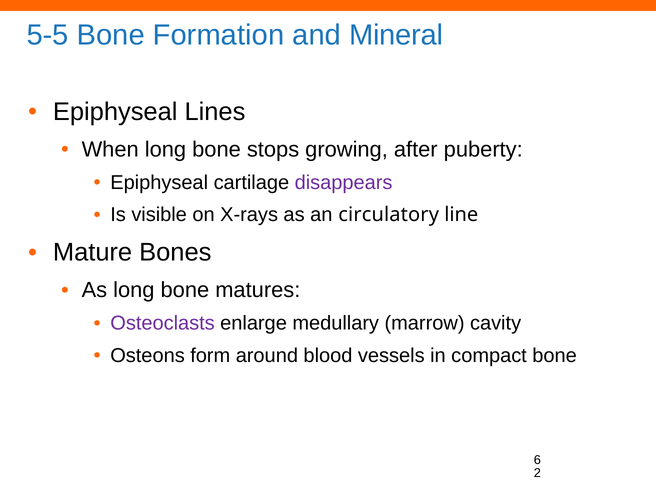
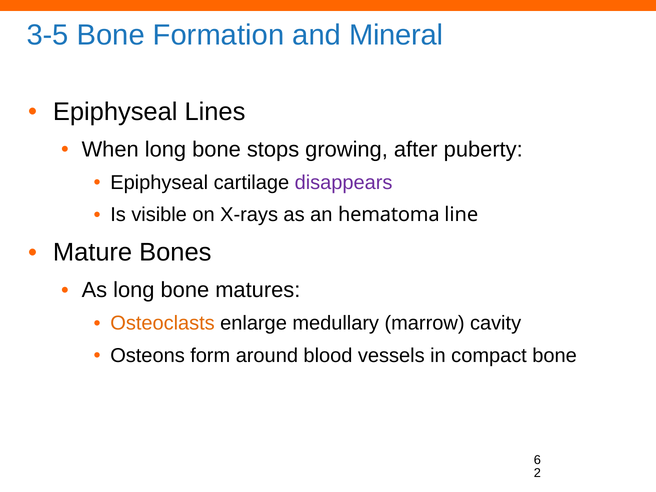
5-5: 5-5 -> 3-5
circulatory: circulatory -> hematoma
Osteoclasts colour: purple -> orange
